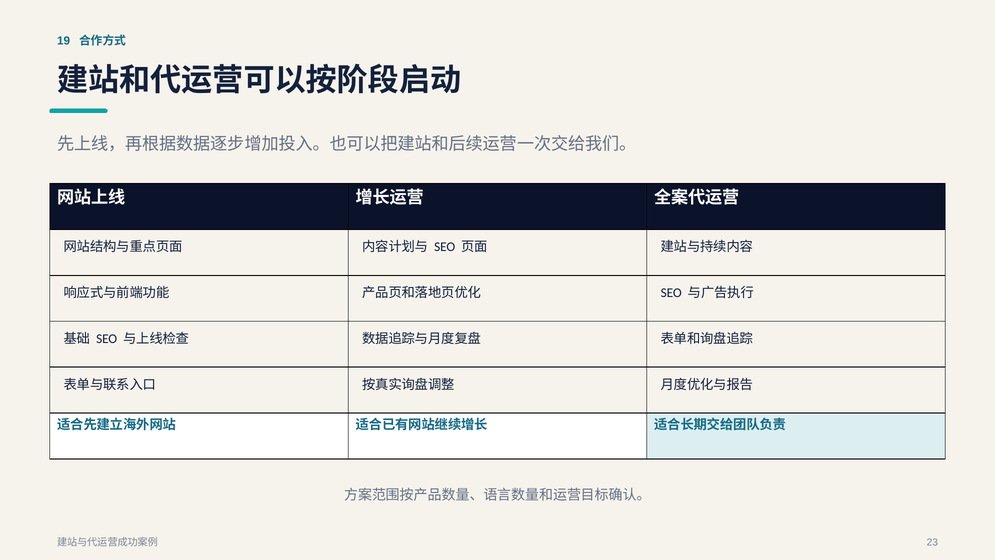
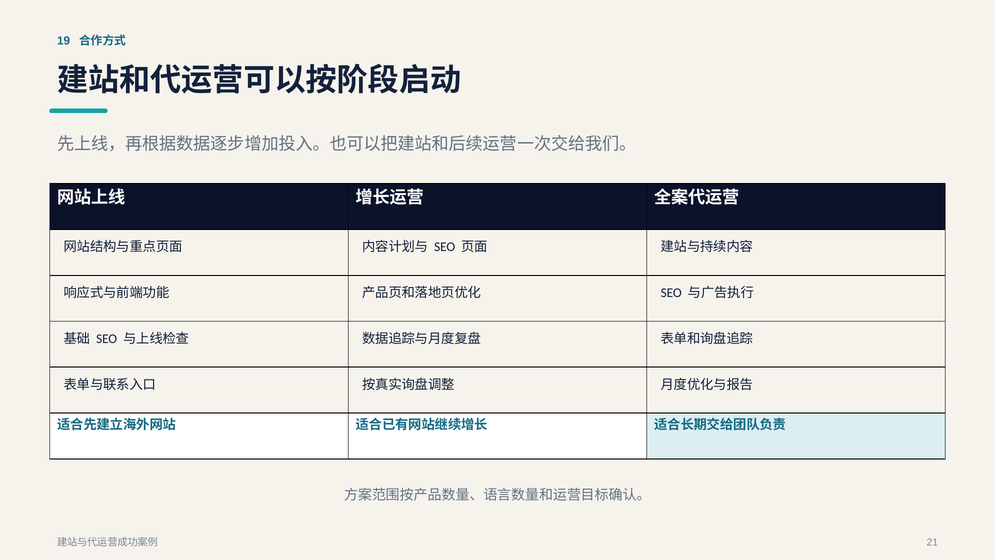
23: 23 -> 21
